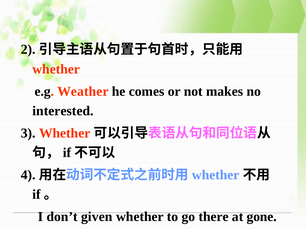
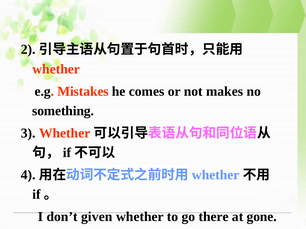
Weather: Weather -> Mistakes
interested: interested -> something
